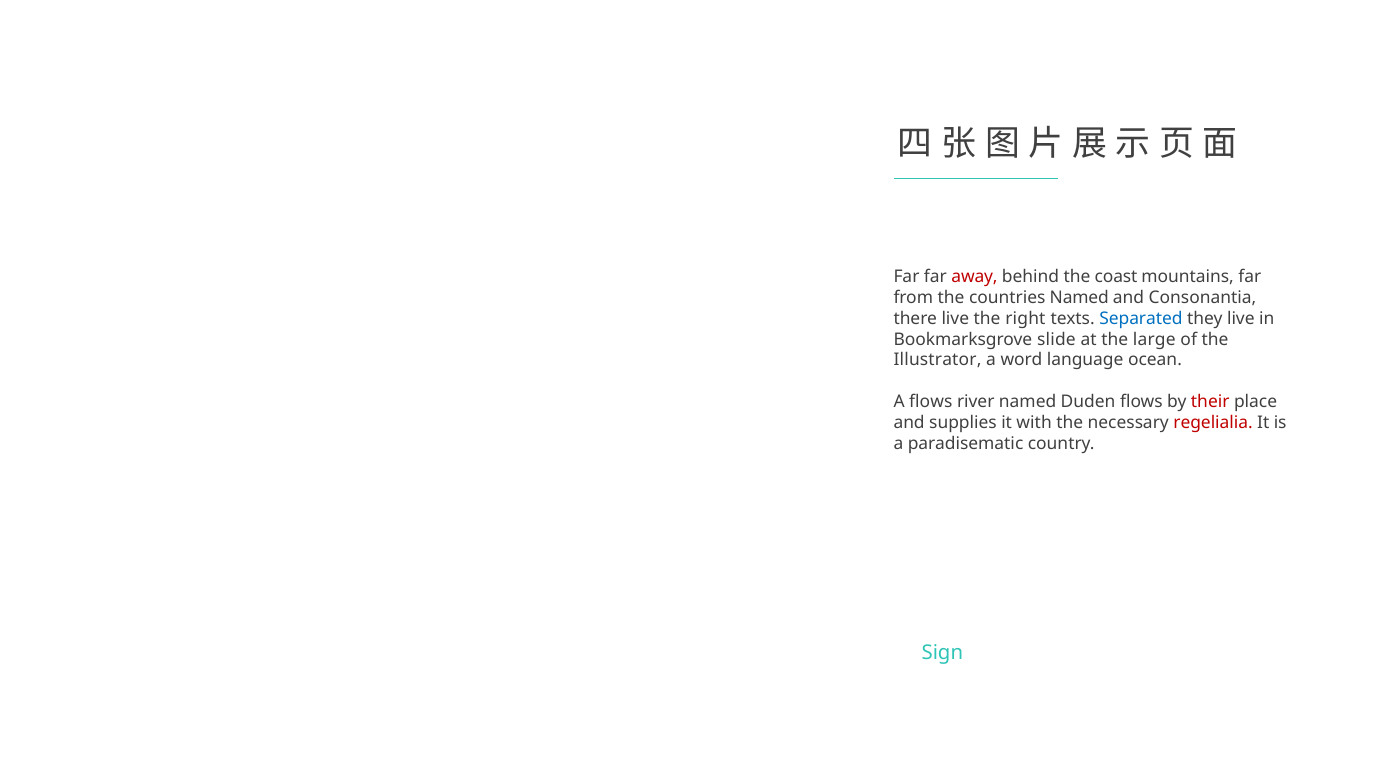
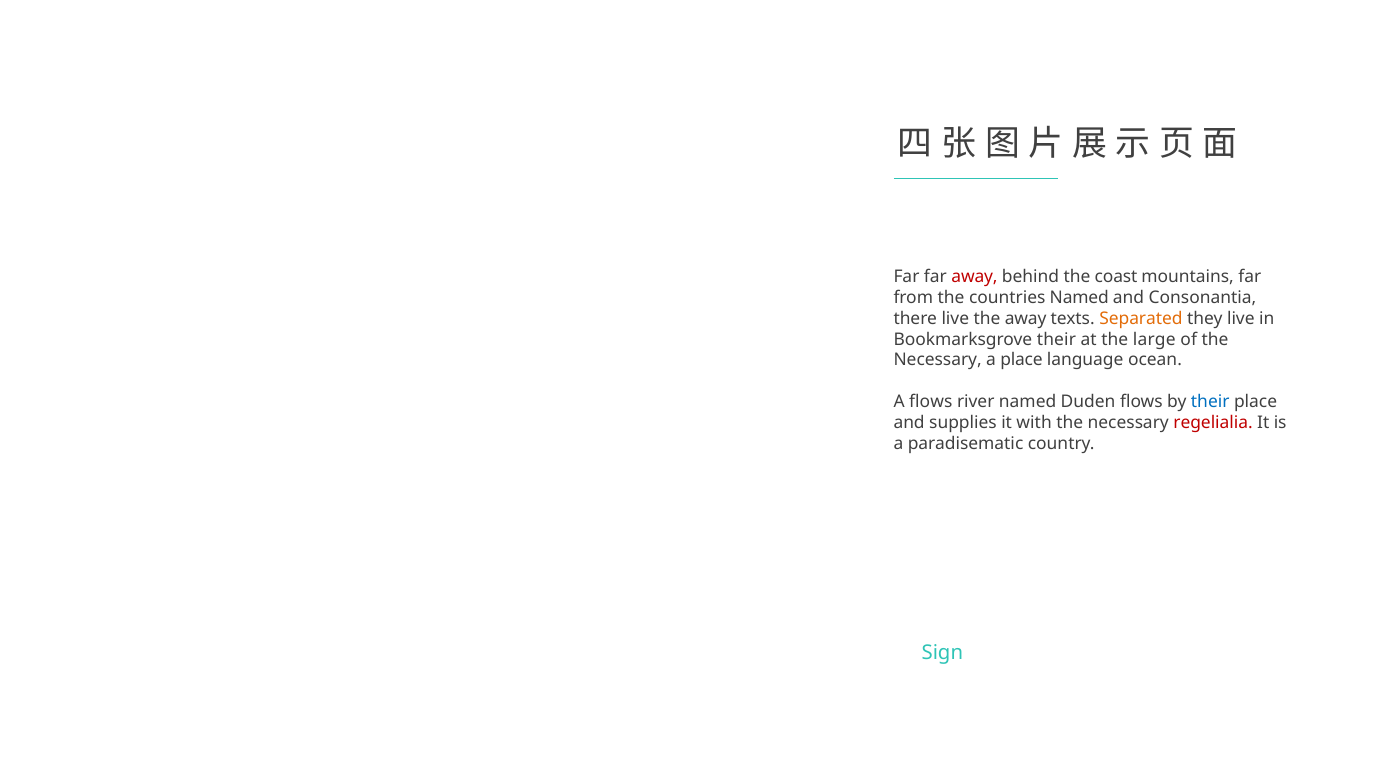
the right: right -> away
Separated colour: blue -> orange
Bookmarksgrove slide: slide -> their
Illustrator at (938, 360): Illustrator -> Necessary
a word: word -> place
their at (1210, 402) colour: red -> blue
